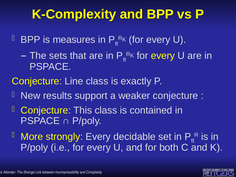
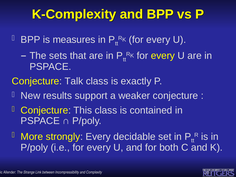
Line: Line -> Talk
